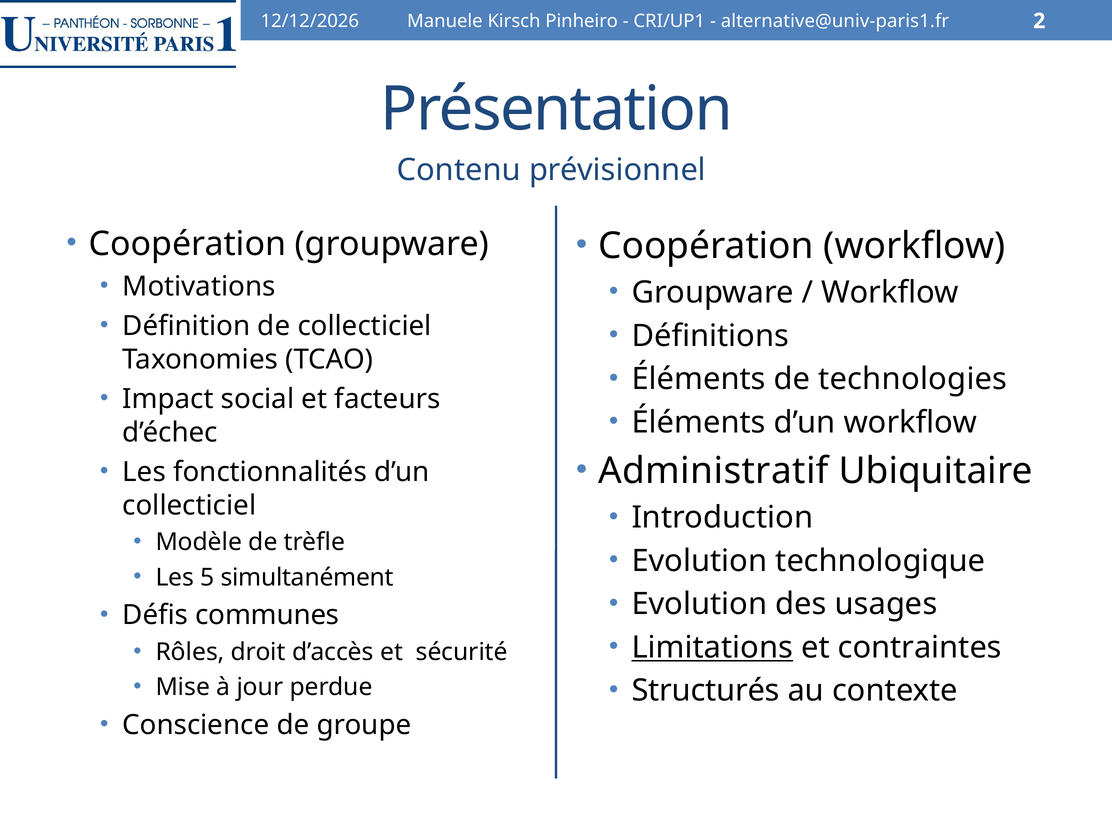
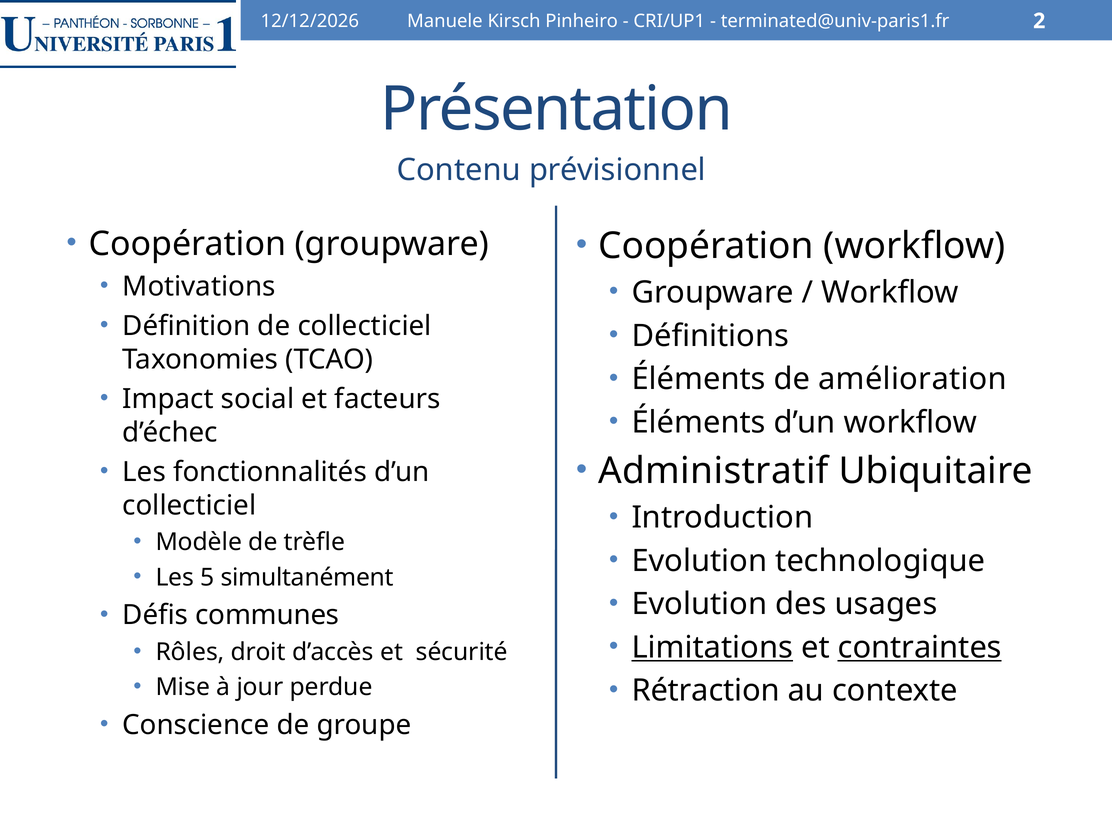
alternative@univ-paris1.fr: alternative@univ-paris1.fr -> terminated@univ-paris1.fr
technologies: technologies -> amélioration
contraintes underline: none -> present
Structurés: Structurés -> Rétraction
